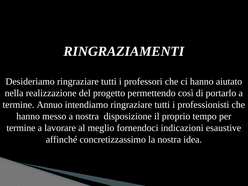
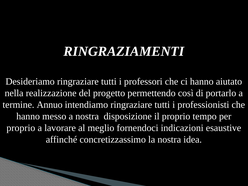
termine at (21, 128): termine -> proprio
